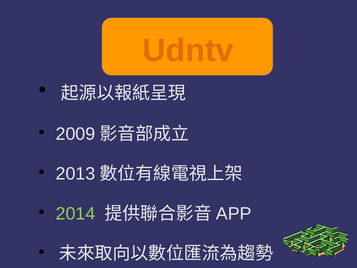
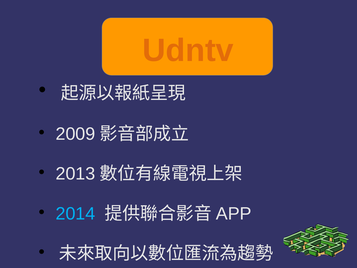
2014 colour: light green -> light blue
